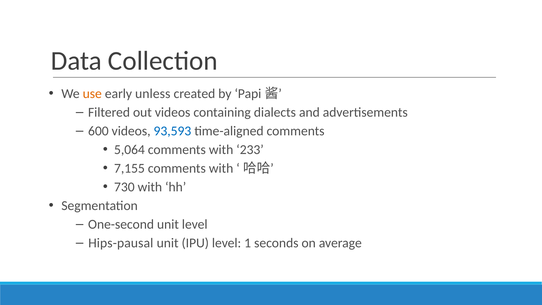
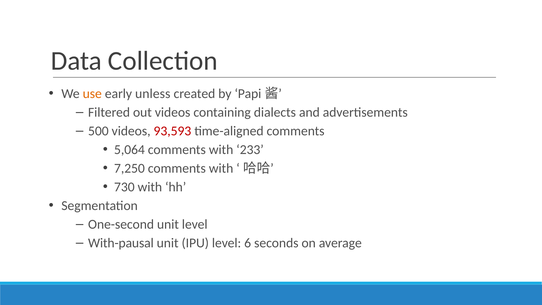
600: 600 -> 500
93,593 colour: blue -> red
7,155: 7,155 -> 7,250
Hips-pausal: Hips-pausal -> With-pausal
1: 1 -> 6
